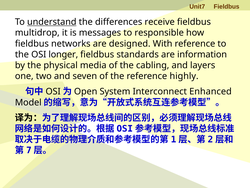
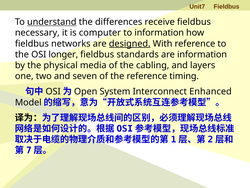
multidrop: multidrop -> necessary
messages: messages -> computer
to responsible: responsible -> information
designed underline: none -> present
highly: highly -> timing
